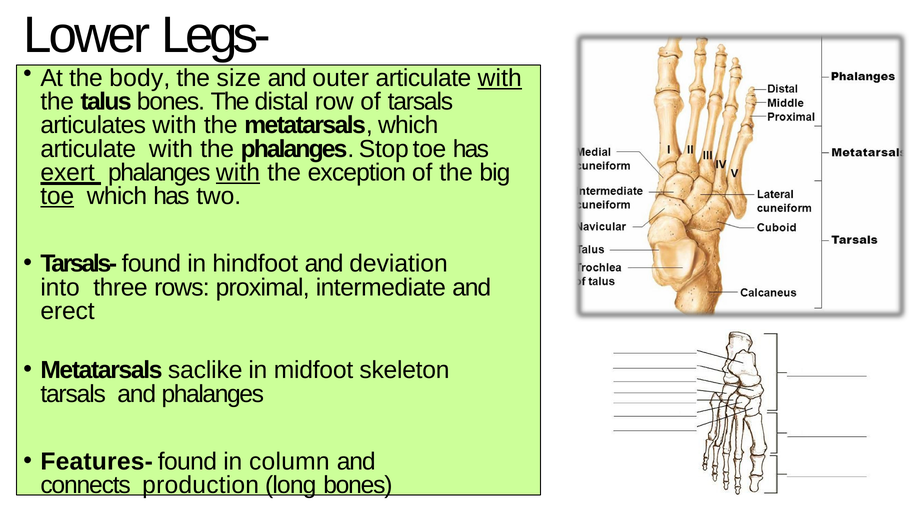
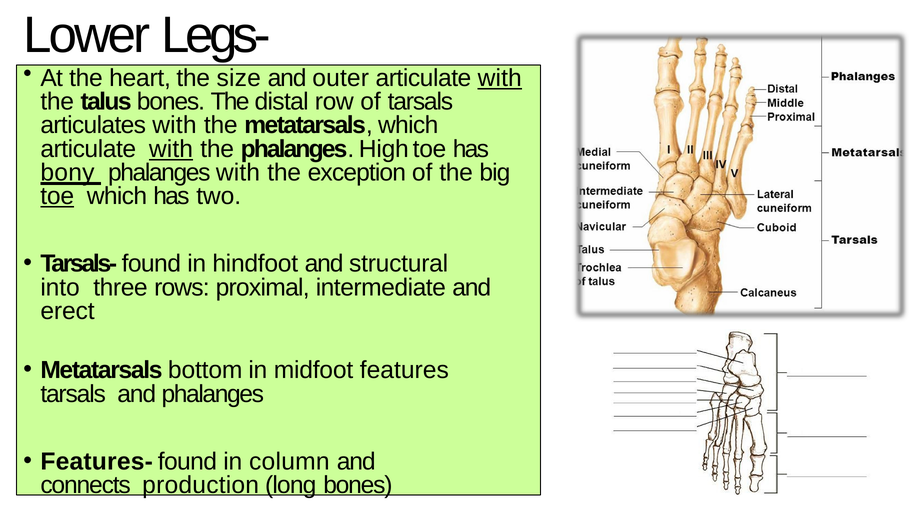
body: body -> heart
with at (171, 149) underline: none -> present
Stop: Stop -> High
exert: exert -> bony
with at (238, 173) underline: present -> none
deviation: deviation -> structural
saclike: saclike -> bottom
skeleton: skeleton -> features
